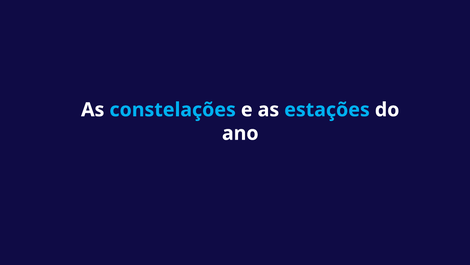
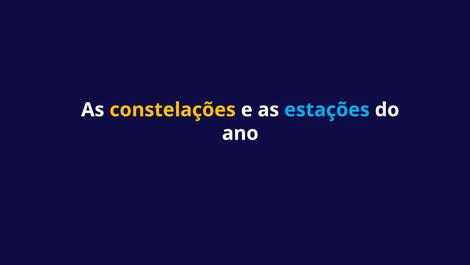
constelações colour: light blue -> yellow
